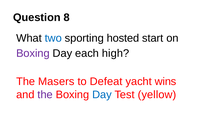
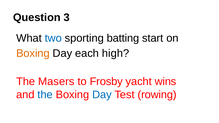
8: 8 -> 3
hosted: hosted -> batting
Boxing at (33, 53) colour: purple -> orange
Defeat: Defeat -> Frosby
the at (45, 95) colour: purple -> blue
yellow: yellow -> rowing
